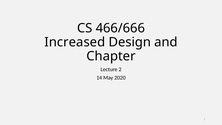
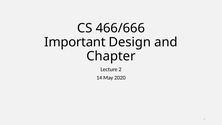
Increased: Increased -> Important
